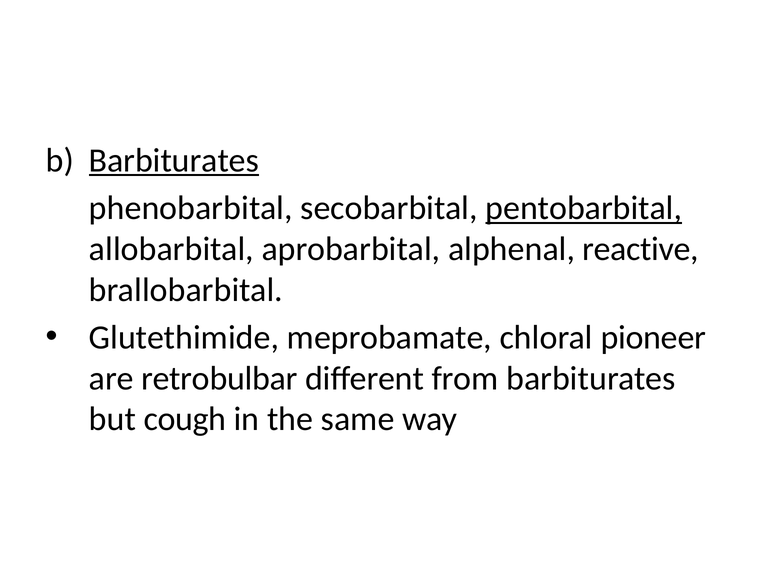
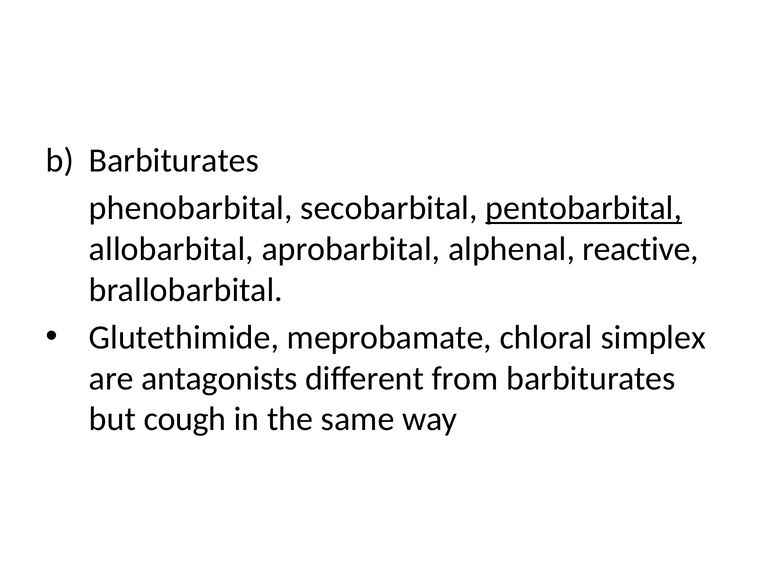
Barbiturates at (174, 160) underline: present -> none
pioneer: pioneer -> simplex
retrobulbar: retrobulbar -> antagonists
